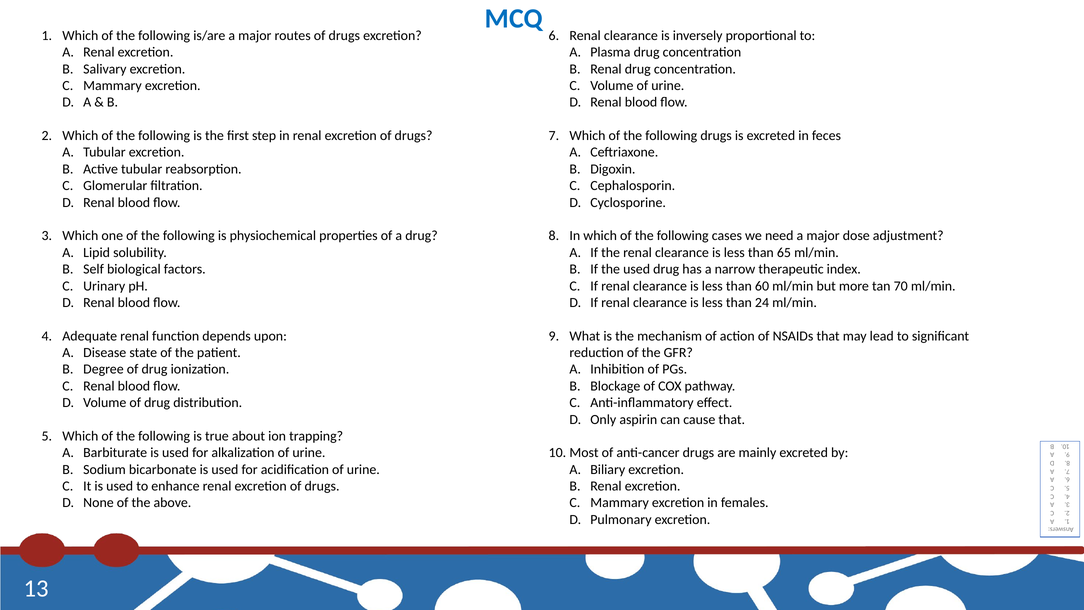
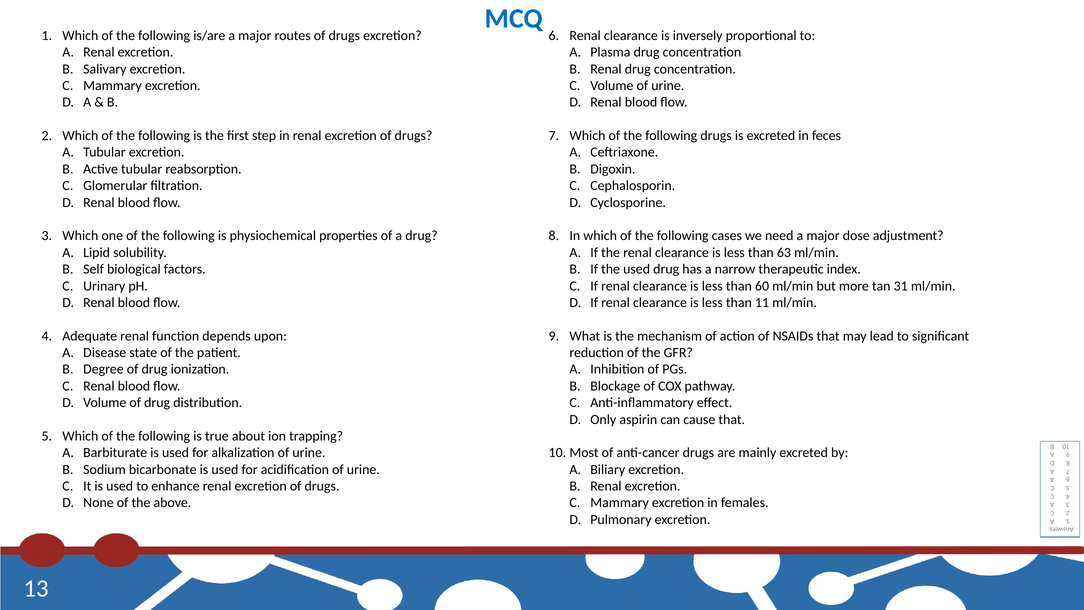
65: 65 -> 63
70: 70 -> 31
24: 24 -> 11
